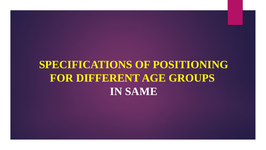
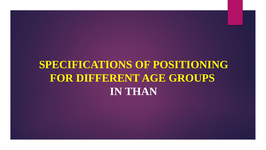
SAME: SAME -> THAN
